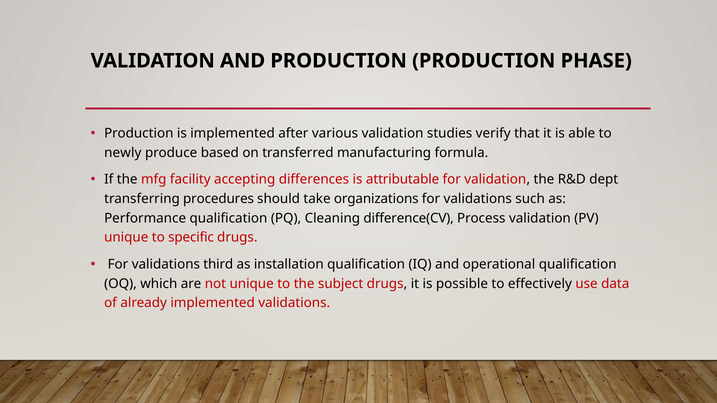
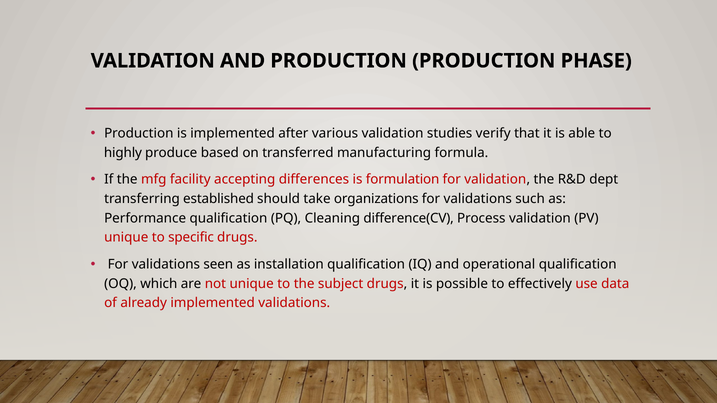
newly: newly -> highly
attributable: attributable -> formulation
procedures: procedures -> established
third: third -> seen
